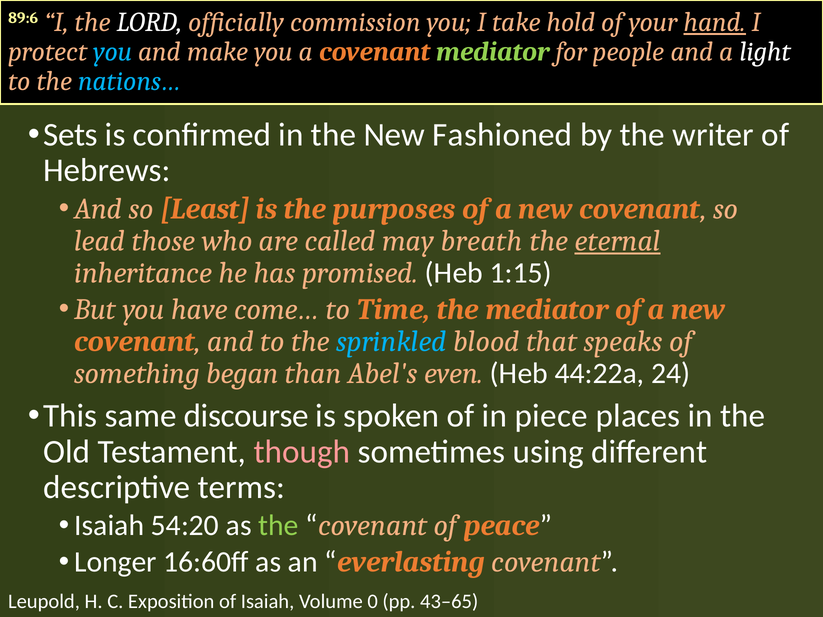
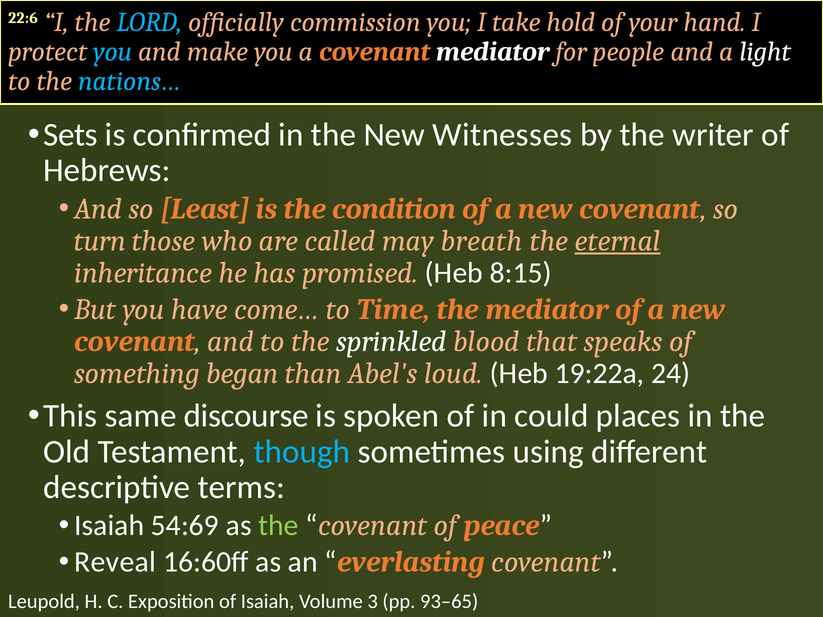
89:6: 89:6 -> 22:6
LORD colour: white -> light blue
hand underline: present -> none
mediator at (493, 52) colour: light green -> white
Fashioned: Fashioned -> Witnesses
purposes: purposes -> condition
lead: lead -> turn
1:15: 1:15 -> 8:15
sprinkled colour: light blue -> white
even: even -> loud
44:22a: 44:22a -> 19:22a
piece: piece -> could
though colour: pink -> light blue
54:20: 54:20 -> 54:69
Longer: Longer -> Reveal
0: 0 -> 3
43–65: 43–65 -> 93–65
